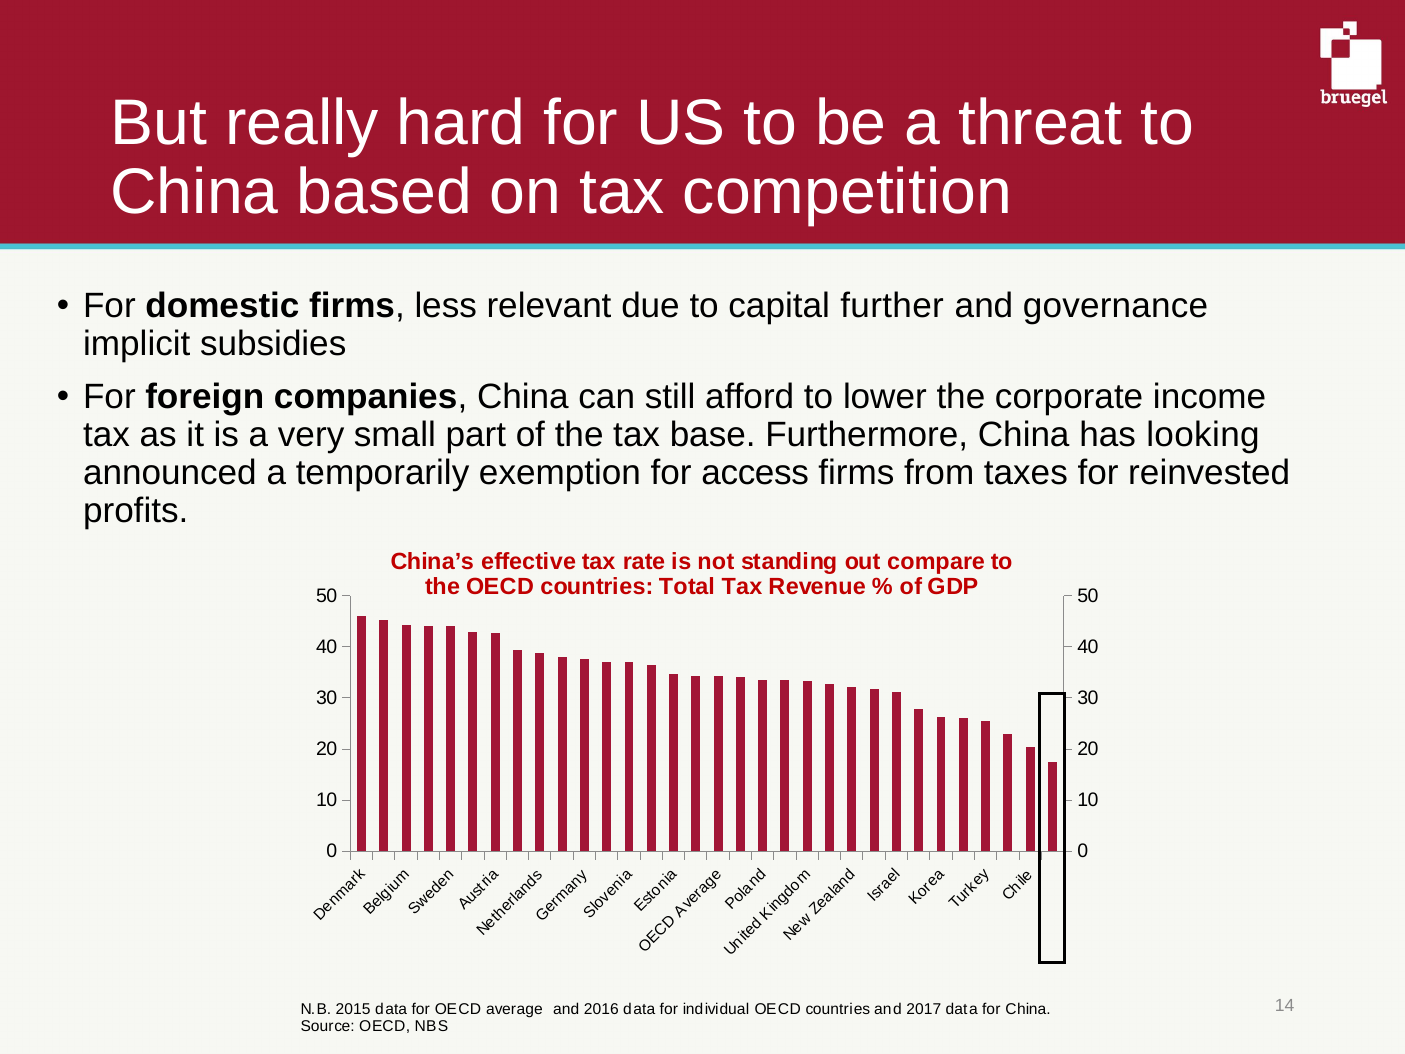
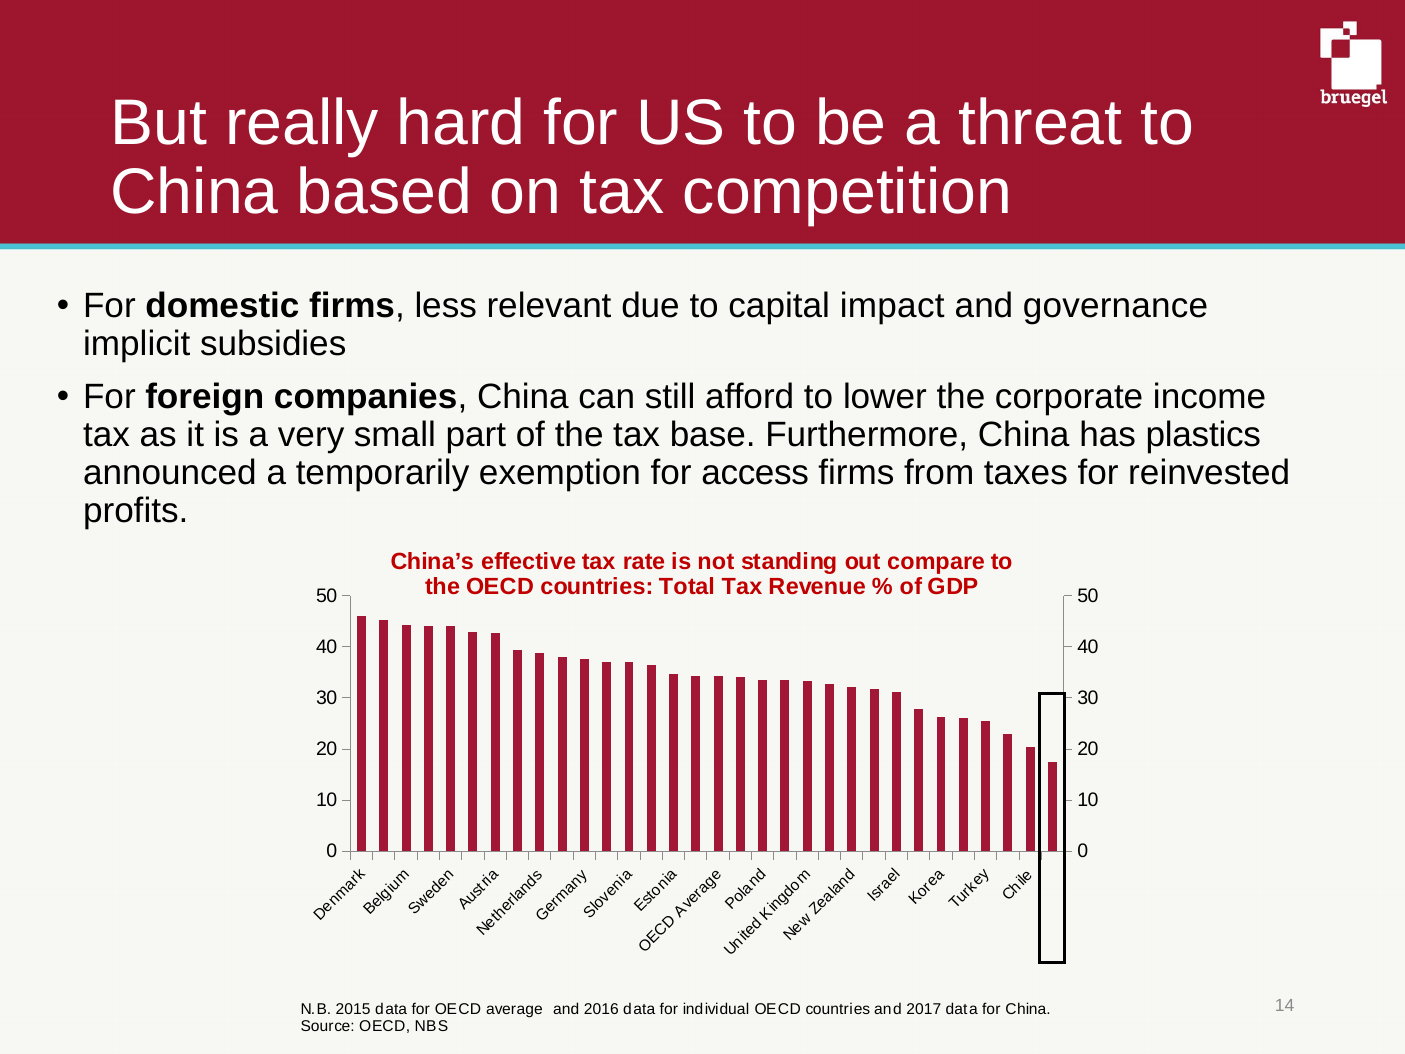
further: further -> impact
looking: looking -> plastics
